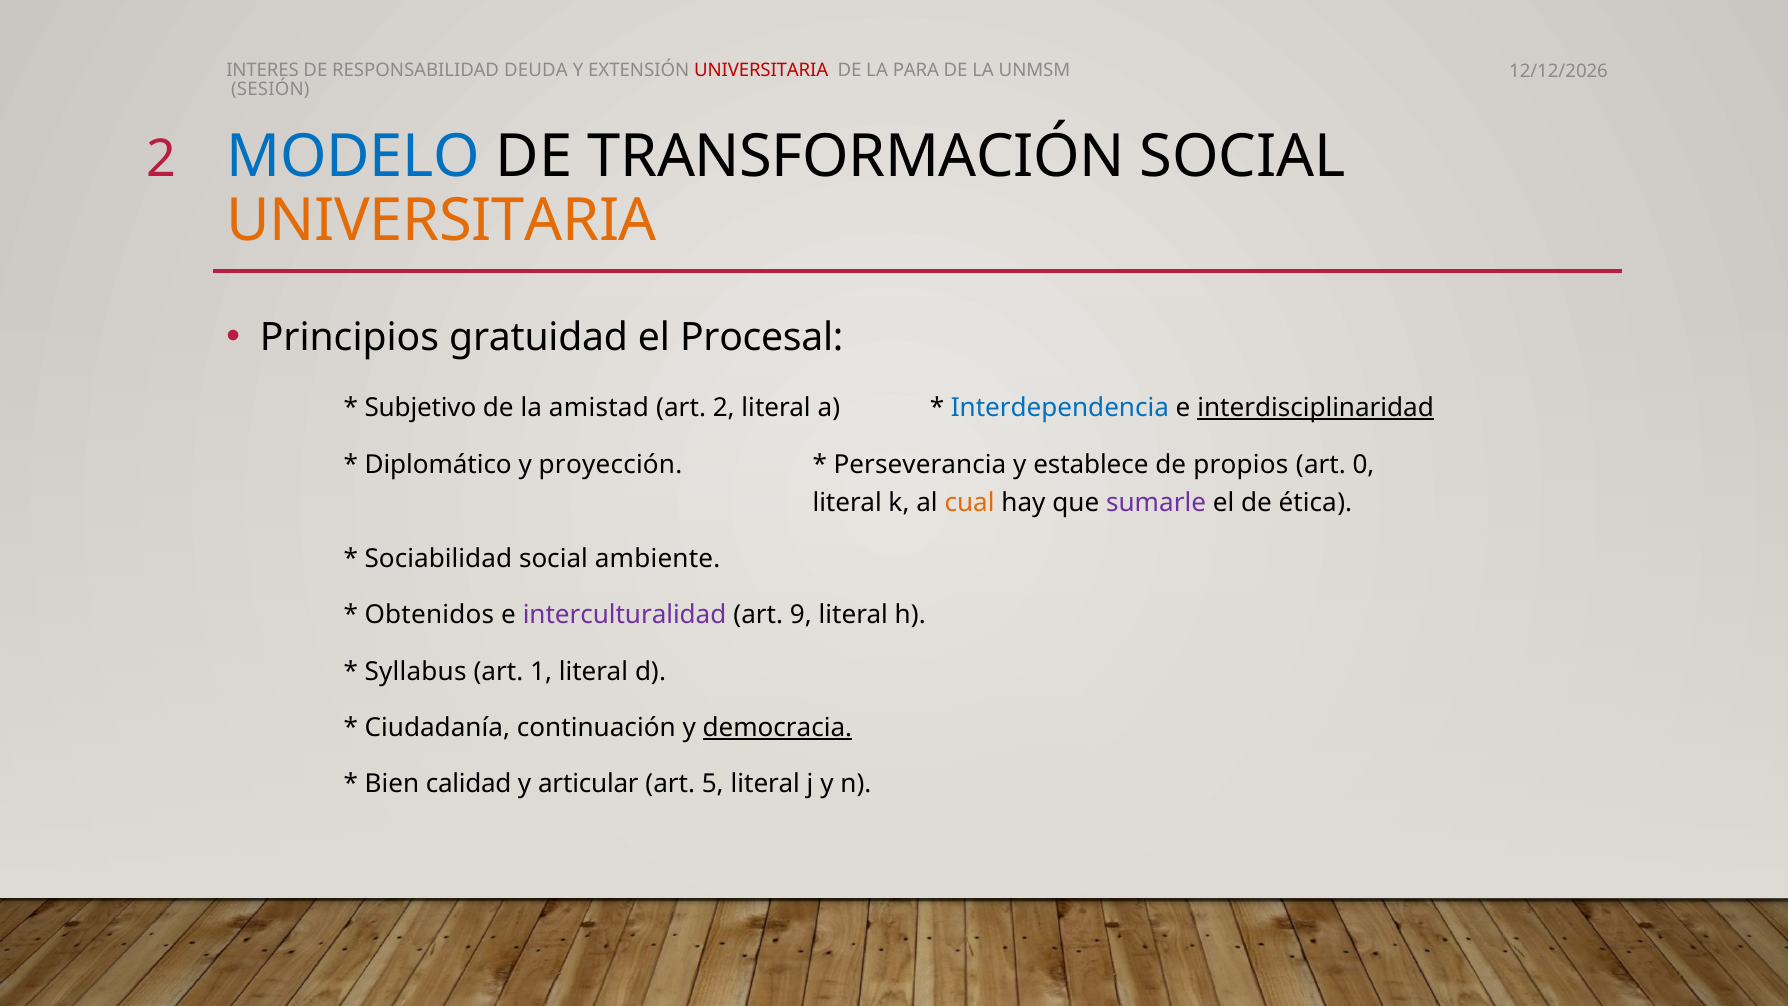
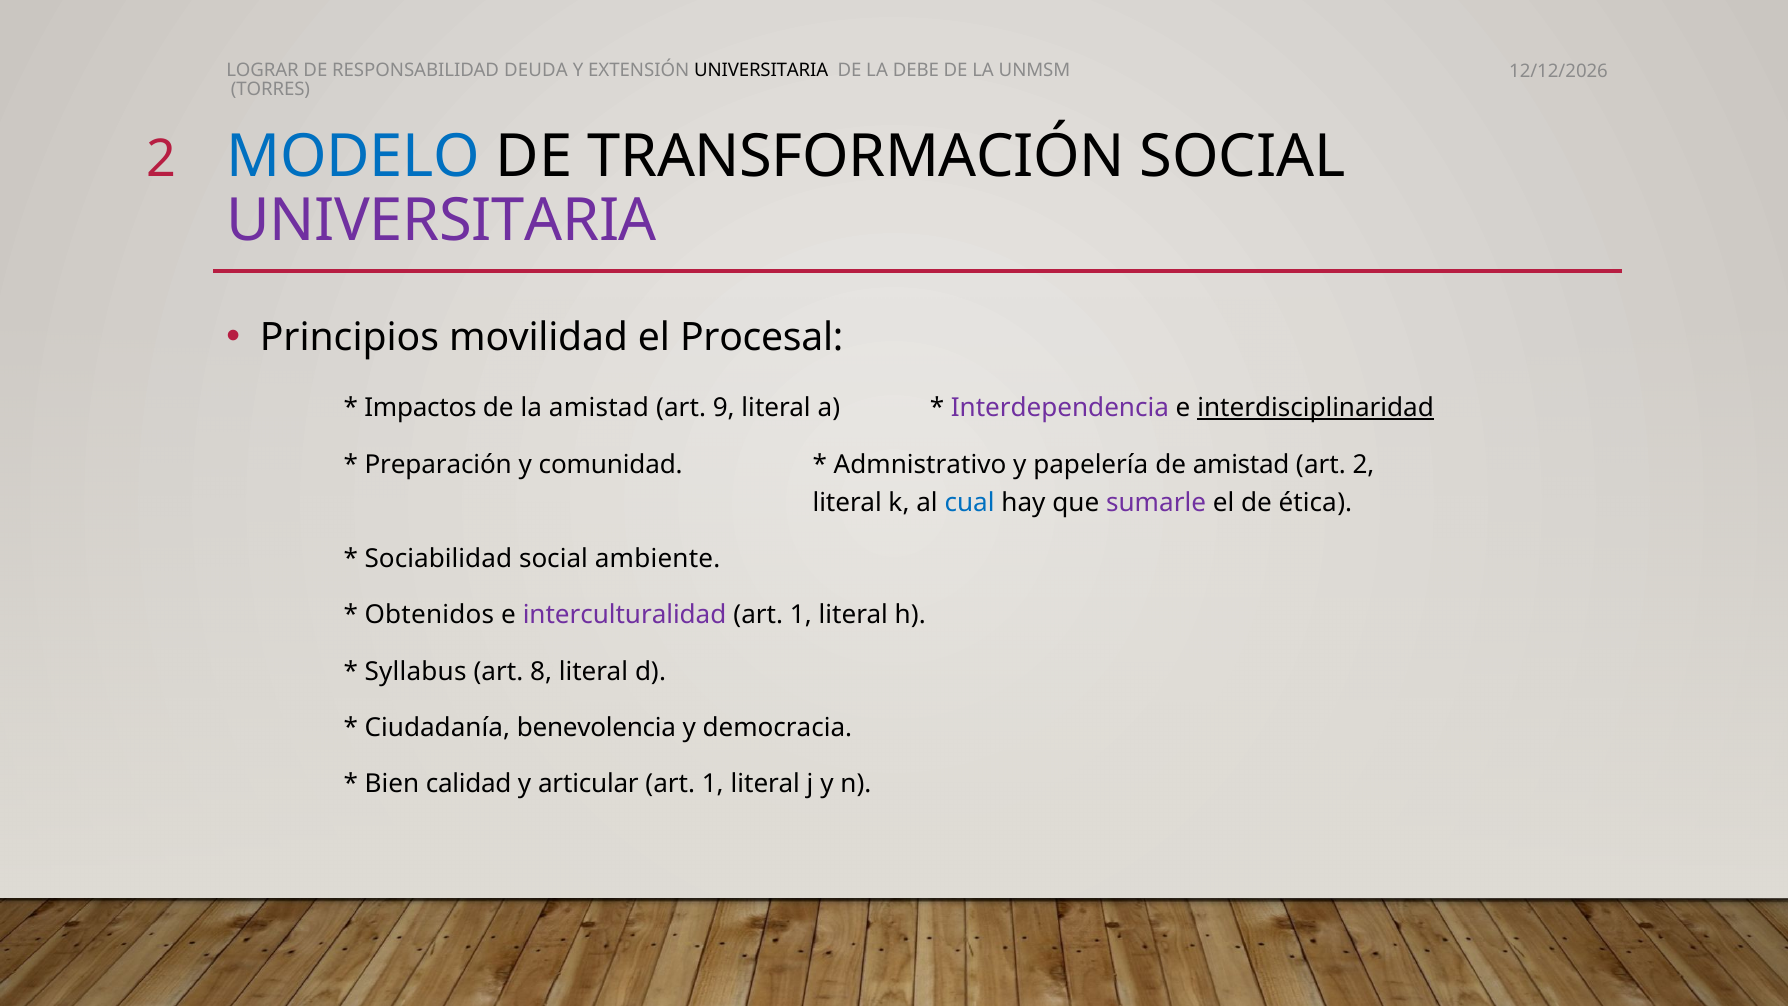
INTERES: INTERES -> LOGRAR
UNIVERSITARIA at (761, 71) colour: red -> black
PARA: PARA -> DEBE
SESIÓN: SESIÓN -> TORRES
UNIVERSITARIA at (442, 221) colour: orange -> purple
gratuidad: gratuidad -> movilidad
Subjetivo: Subjetivo -> Impactos
art 2: 2 -> 9
Interdependencia colour: blue -> purple
Diplomático: Diplomático -> Preparación
proyección: proyección -> comunidad
Perseverancia: Perseverancia -> Admnistrativo
establece: establece -> papelería
de propios: propios -> amistad
art 0: 0 -> 2
cual colour: orange -> blue
9 at (801, 615): 9 -> 1
1: 1 -> 8
continuación: continuación -> benevolencia
democracia underline: present -> none
5 at (713, 784): 5 -> 1
